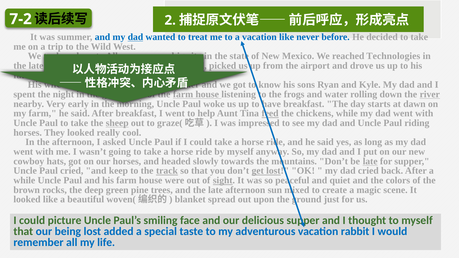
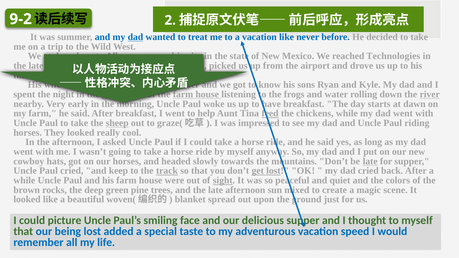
7-2: 7-2 -> 9-2
rabbit: rabbit -> speed
